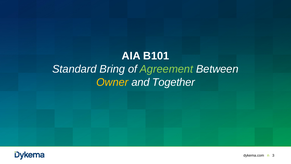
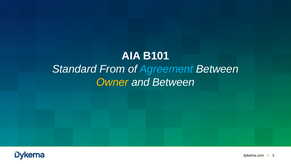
Bring: Bring -> From
Agreement colour: light green -> light blue
and Together: Together -> Between
